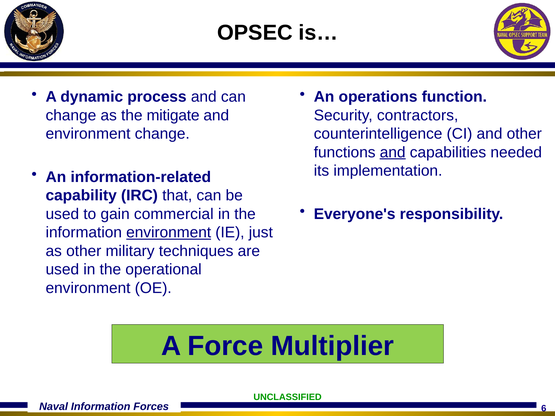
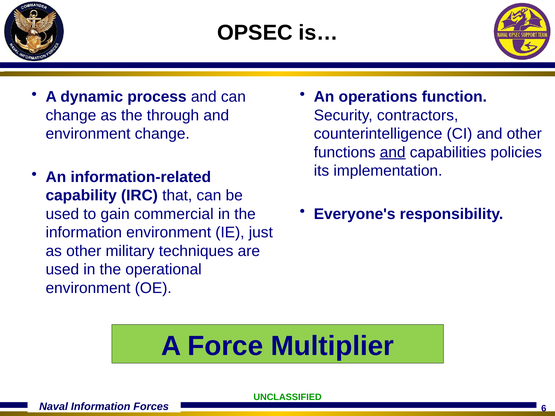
mitigate: mitigate -> through
needed: needed -> policies
environment at (169, 233) underline: present -> none
